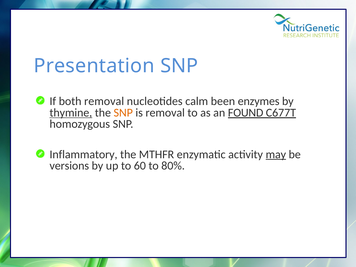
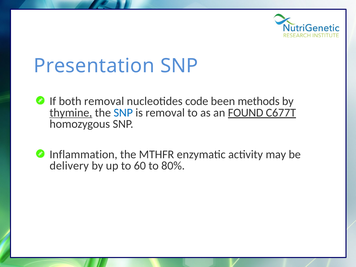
calm: calm -> code
enzymes: enzymes -> methods
SNP at (123, 113) colour: orange -> blue
Inflammatory: Inflammatory -> Inflammation
may underline: present -> none
versions: versions -> delivery
